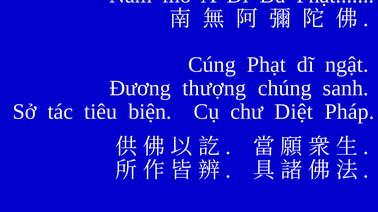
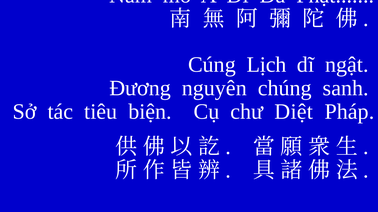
Phạt: Phạt -> Lịch
thượng: thượng -> nguyên
